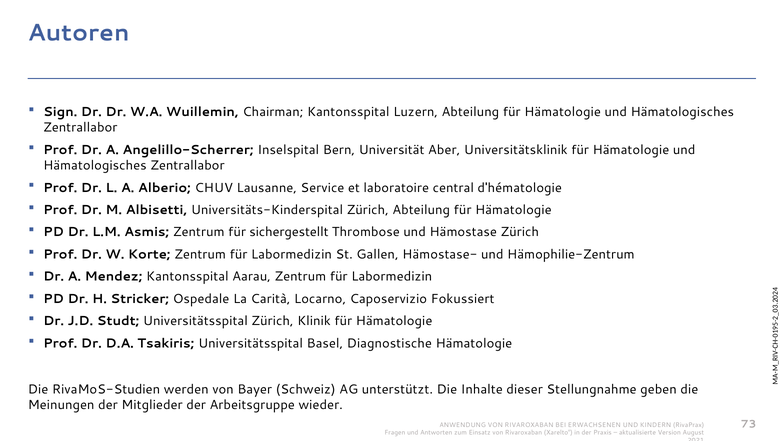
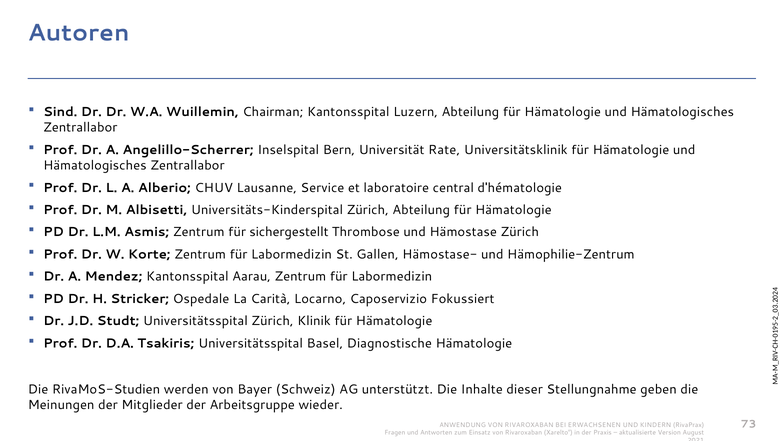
Sign: Sign -> Sind
Aber: Aber -> Rate
